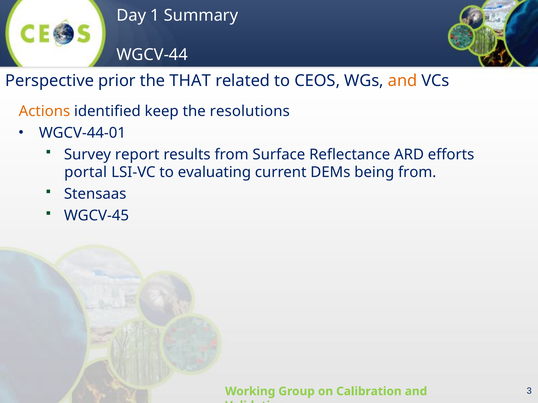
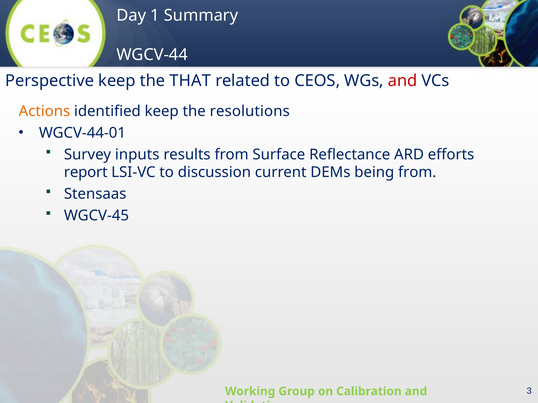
Perspective prior: prior -> keep
and at (403, 81) colour: orange -> red
report: report -> inputs
portal: portal -> report
evaluating: evaluating -> discussion
